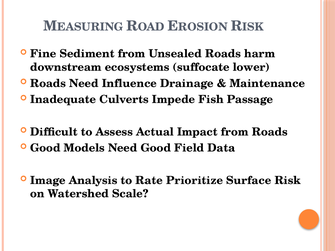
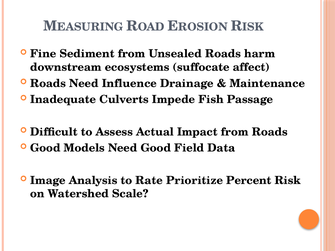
lower: lower -> affect
Surface: Surface -> Percent
